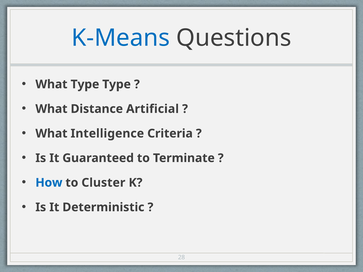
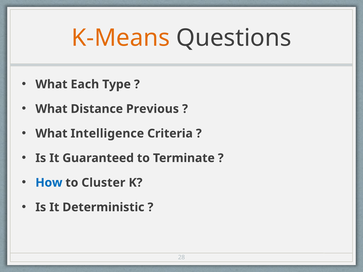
K-Means colour: blue -> orange
What Type: Type -> Each
Artificial: Artificial -> Previous
